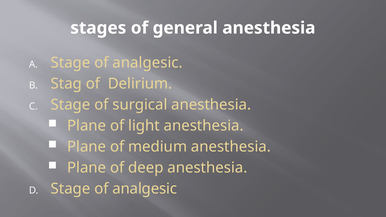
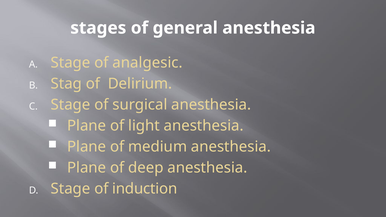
analgesic at (145, 189): analgesic -> induction
